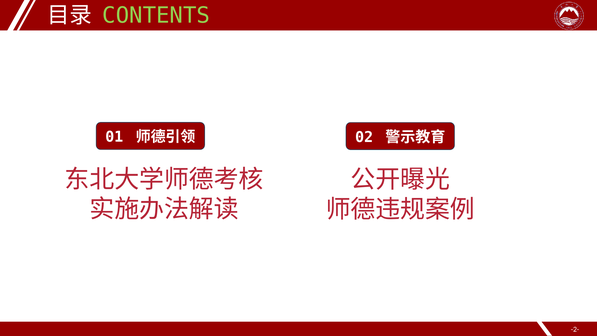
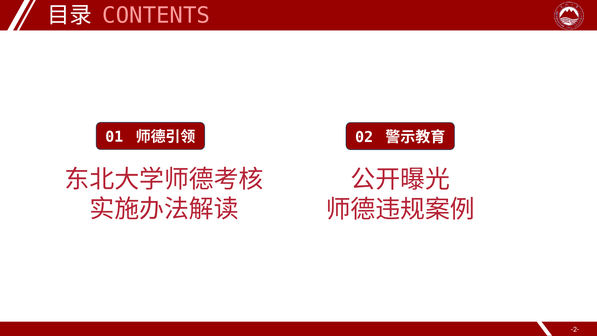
CONTENTS colour: light green -> pink
